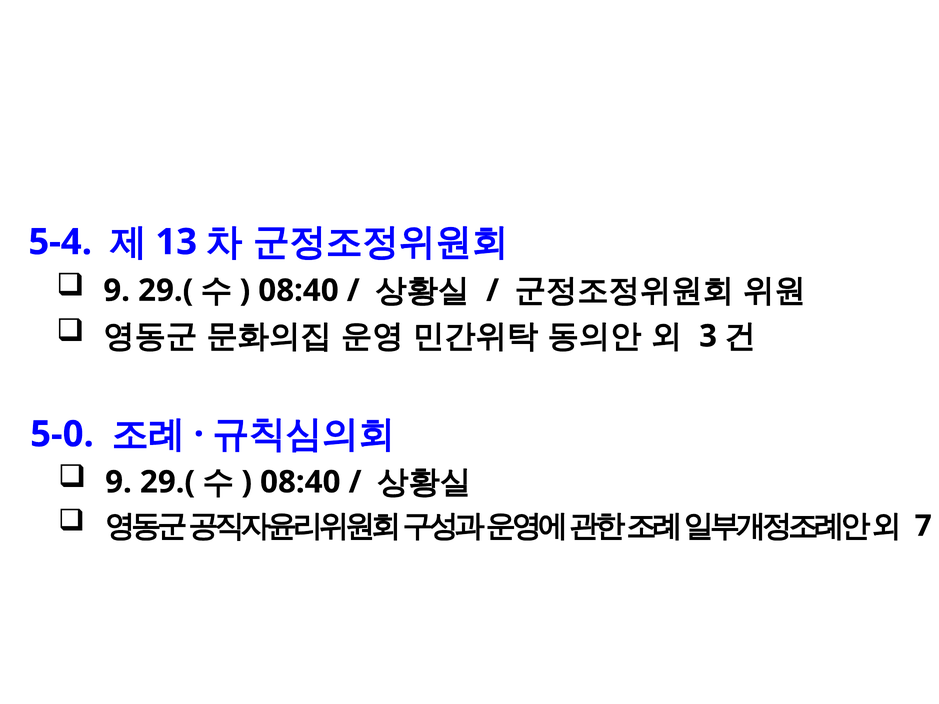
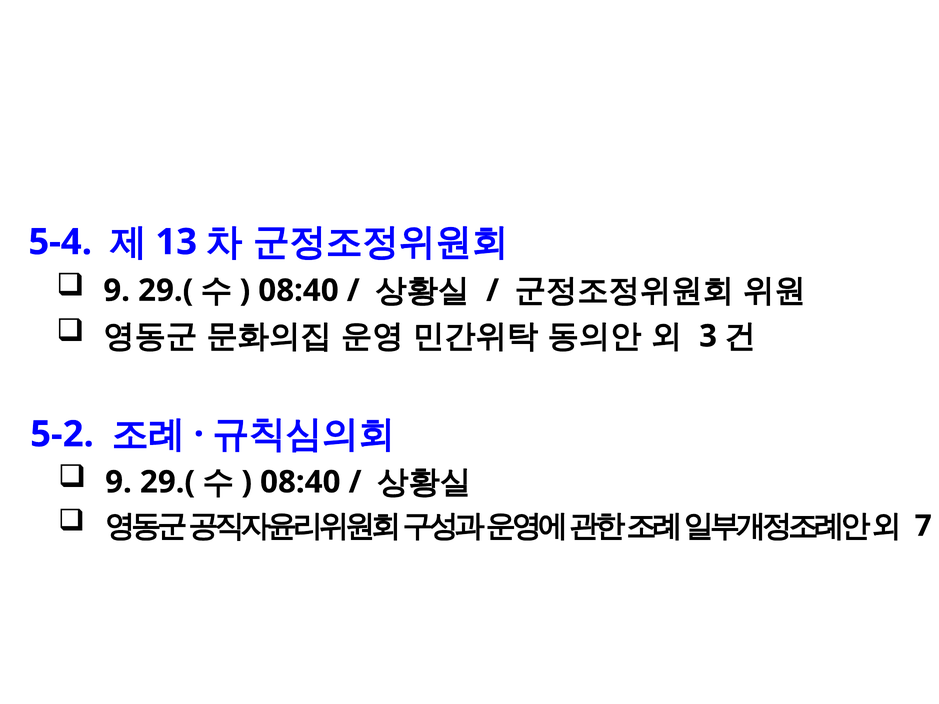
5-0: 5-0 -> 5-2
